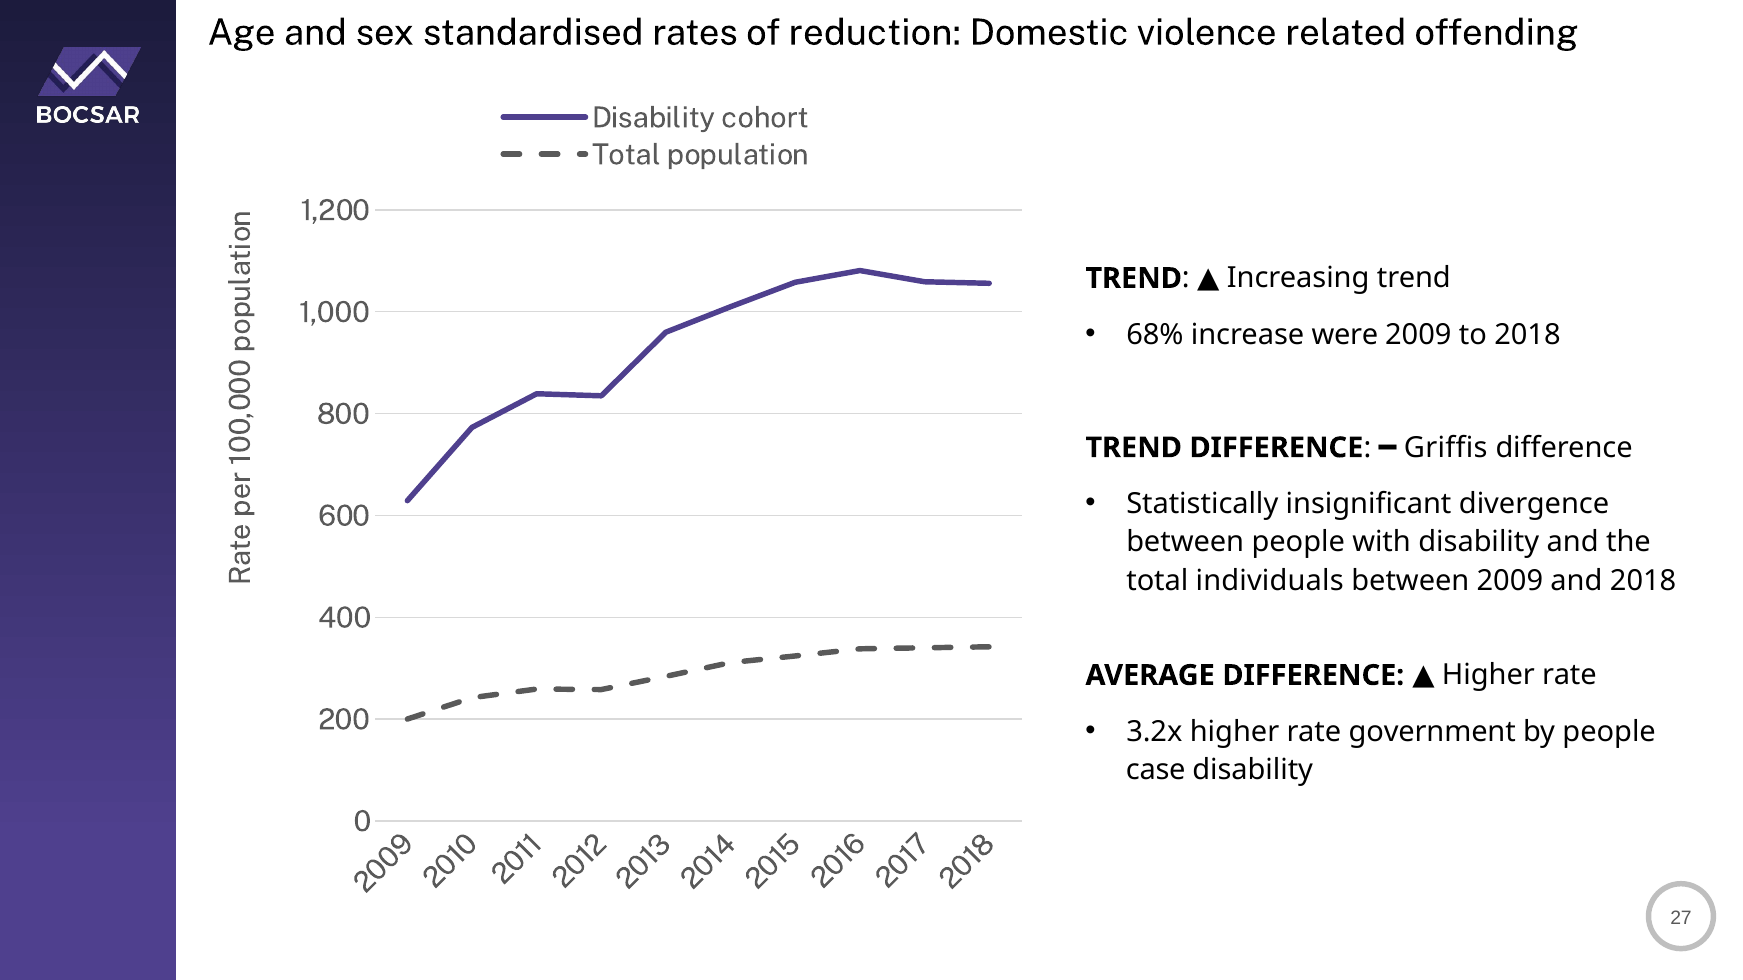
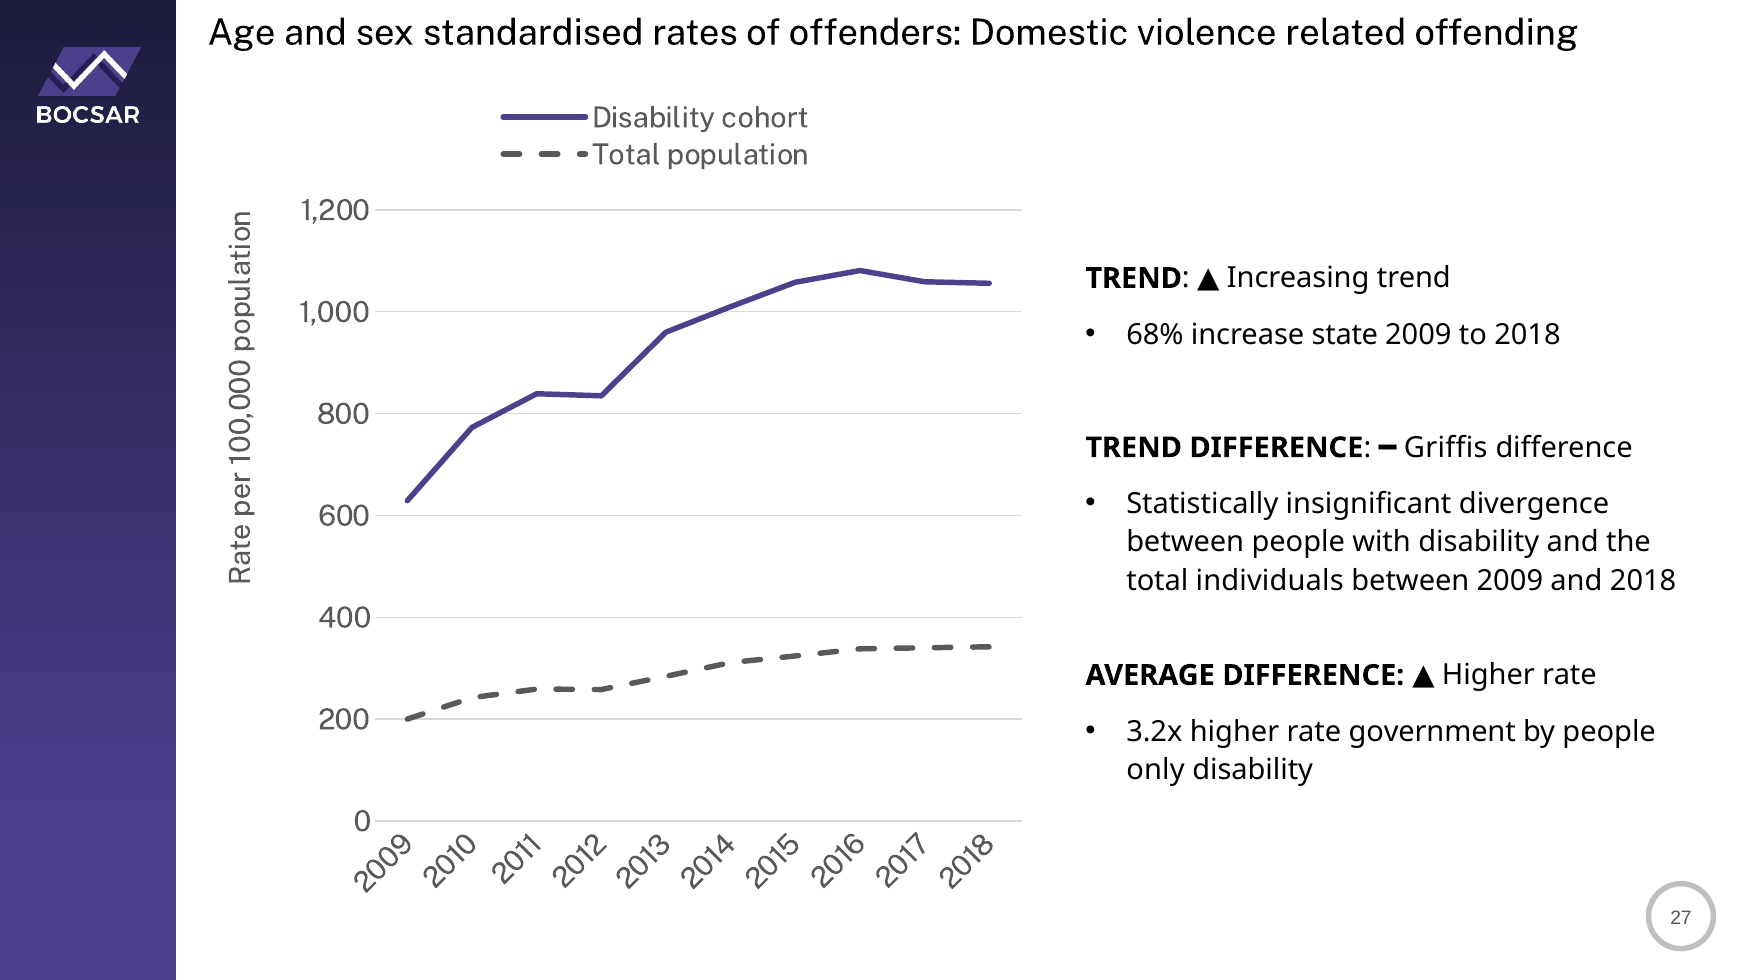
reduction: reduction -> offenders
were: were -> state
case: case -> only
